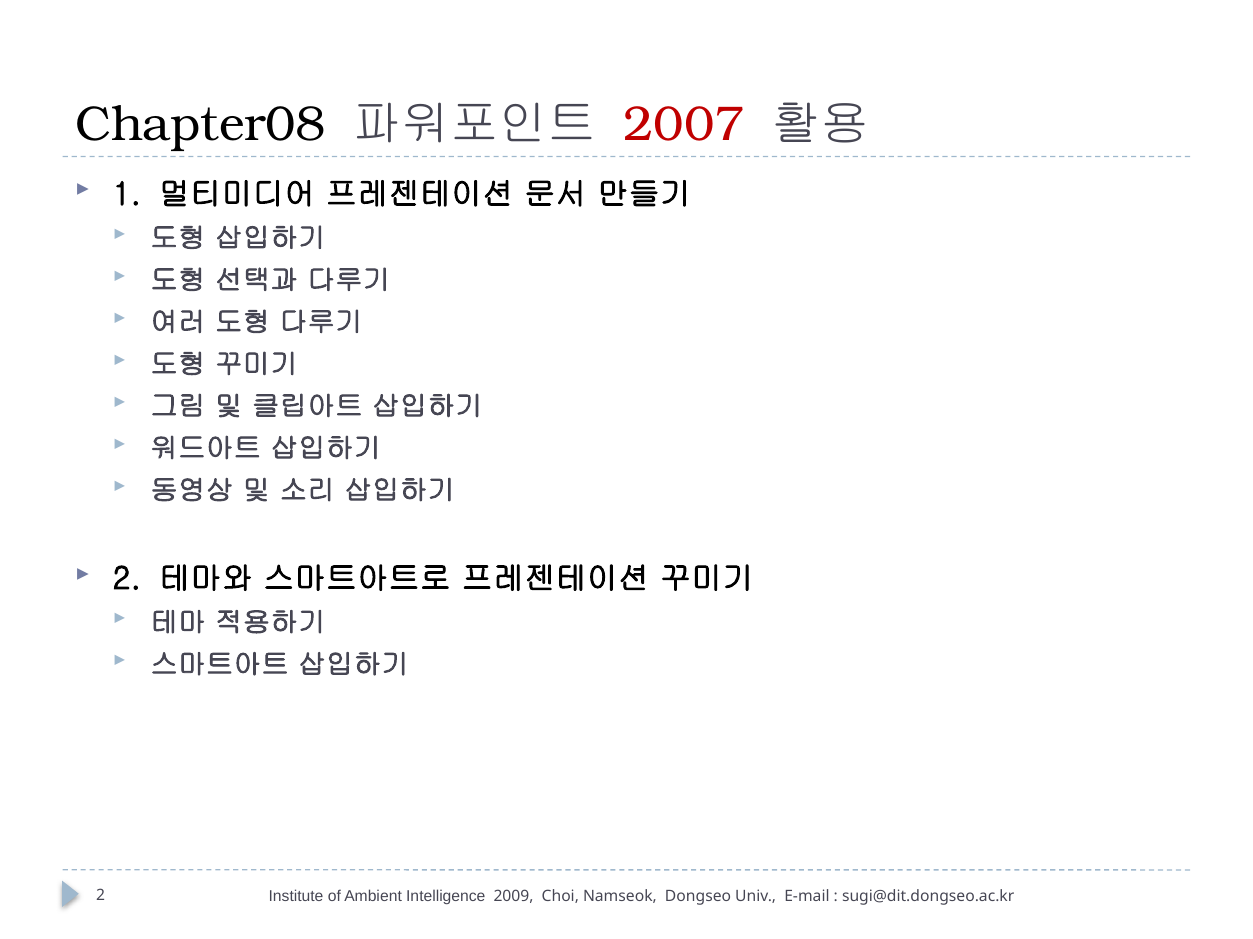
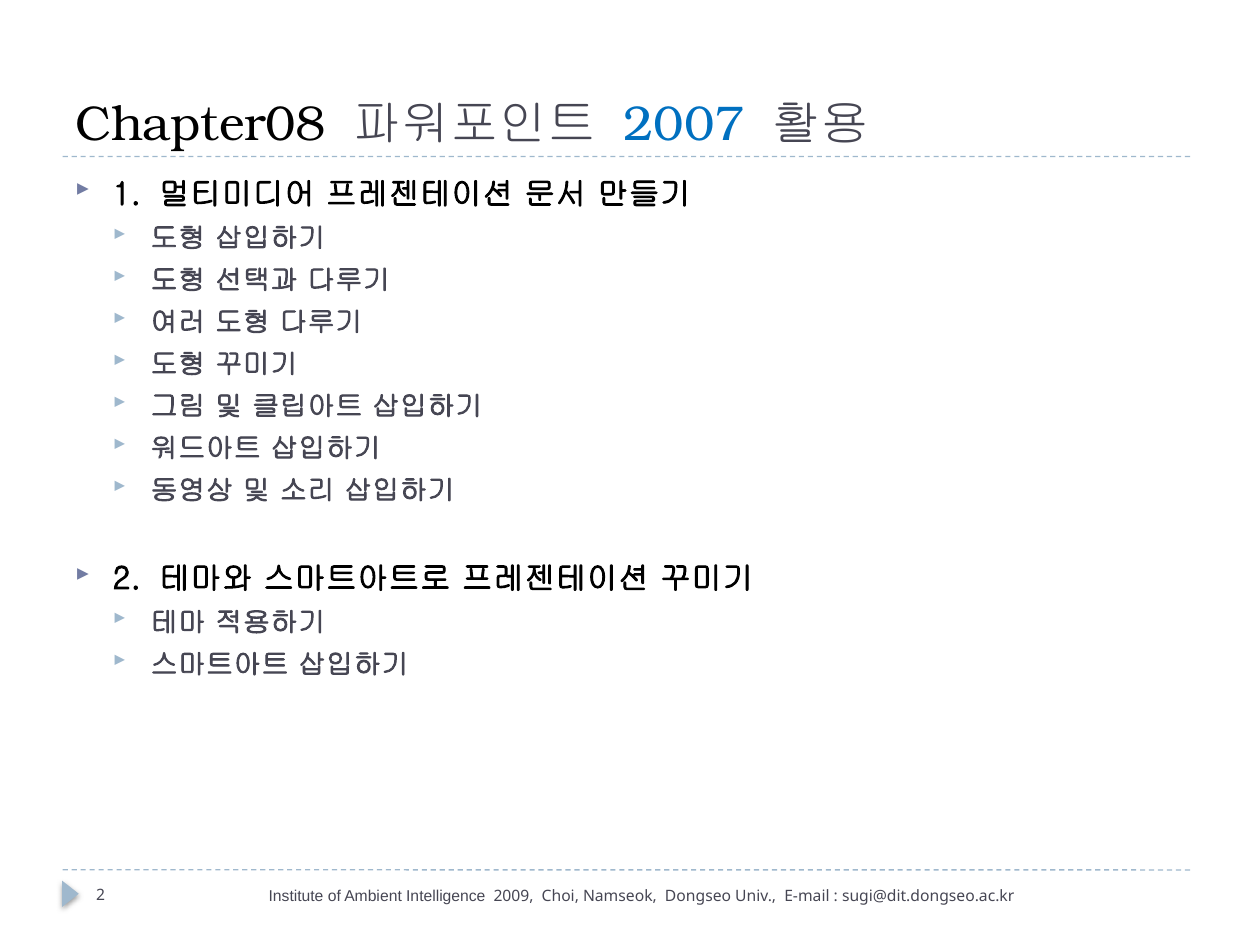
2007 colour: red -> blue
